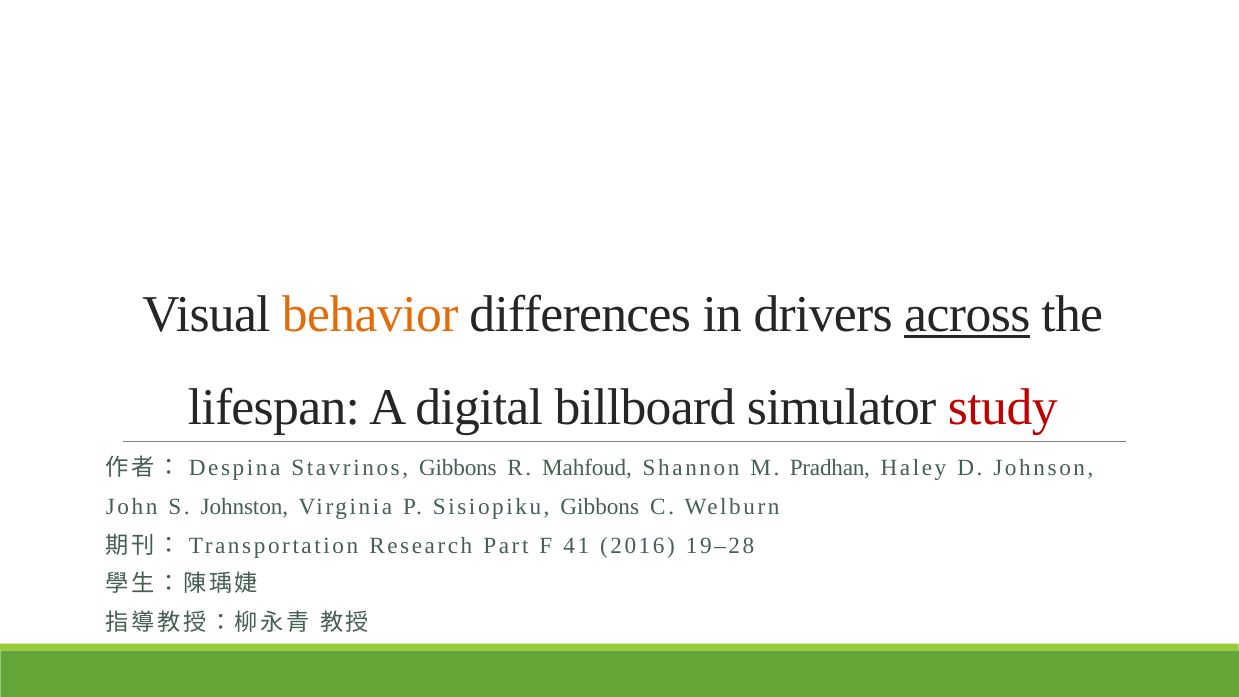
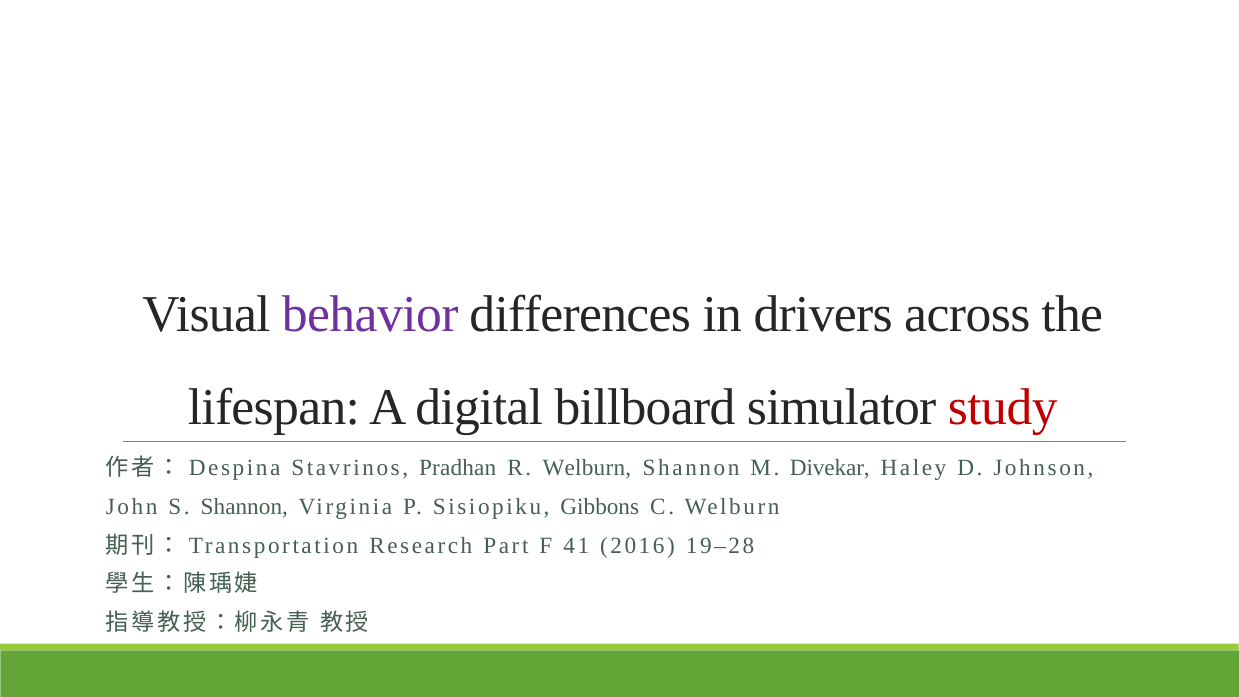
behavior colour: orange -> purple
across underline: present -> none
Stavrinos Gibbons: Gibbons -> Pradhan
R Mahfoud: Mahfoud -> Welburn
Pradhan: Pradhan -> Divekar
S Johnston: Johnston -> Shannon
